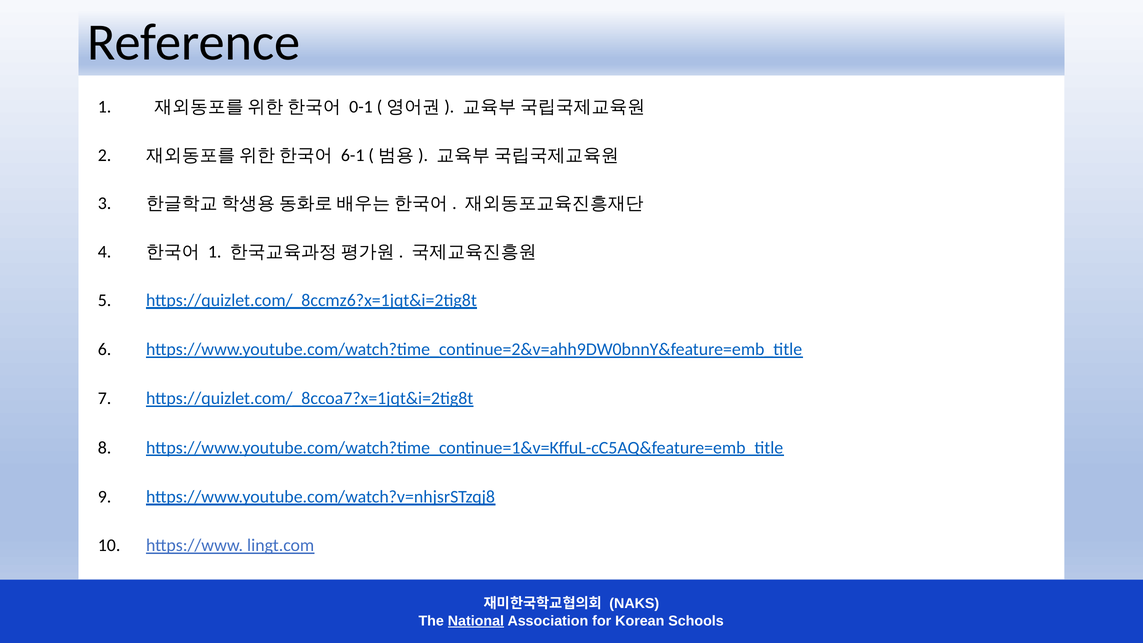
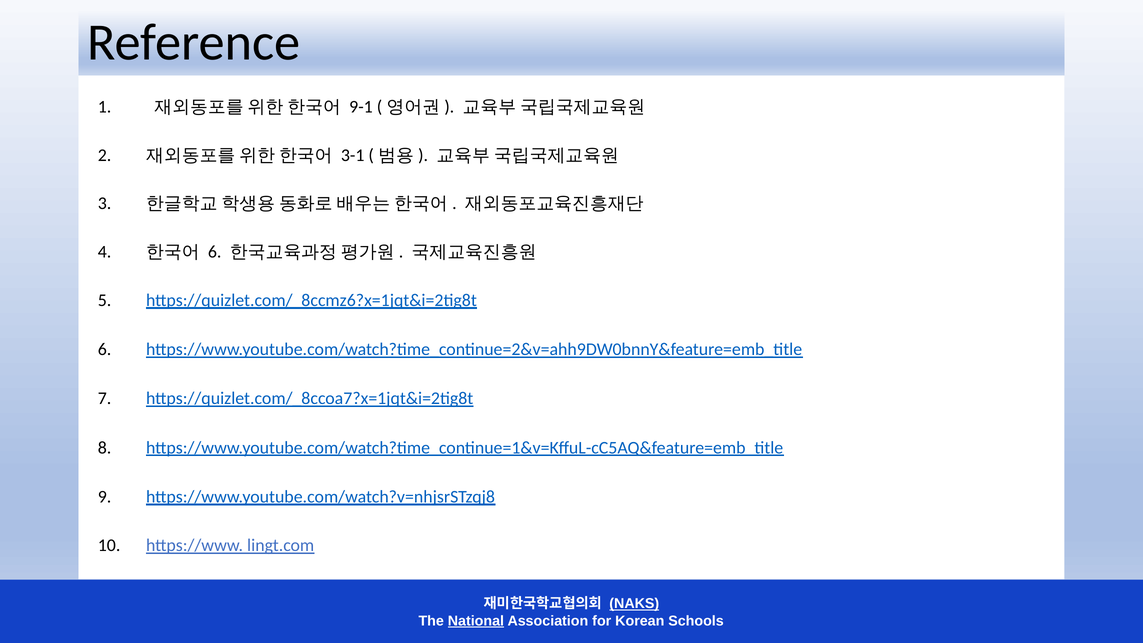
0-1: 0-1 -> 9-1
6-1: 6-1 -> 3-1
1 at (215, 252): 1 -> 6
NAKS underline: none -> present
